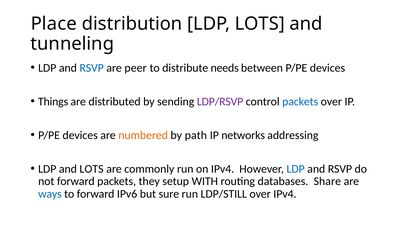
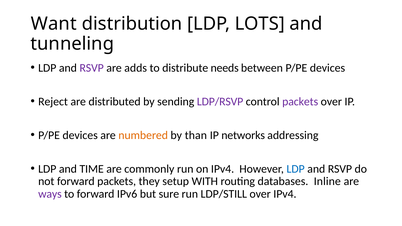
Place: Place -> Want
RSVP at (92, 68) colour: blue -> purple
peer: peer -> adds
Things: Things -> Reject
packets at (300, 102) colour: blue -> purple
path: path -> than
and LOTS: LOTS -> TIME
Share: Share -> Inline
ways colour: blue -> purple
